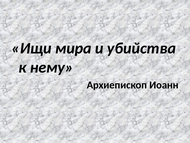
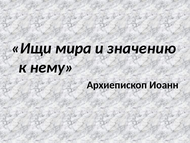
убийства: убийства -> значению
